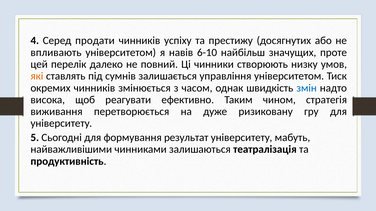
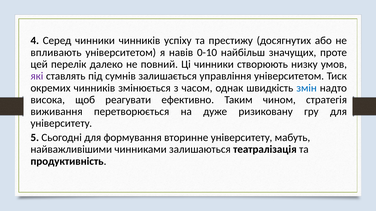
Серед продати: продати -> чинники
6-10: 6-10 -> 0-10
які colour: orange -> purple
результат: результат -> вторинне
